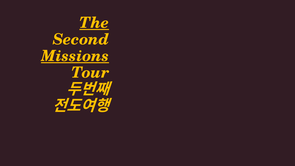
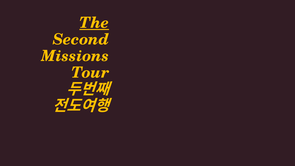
Missions underline: present -> none
